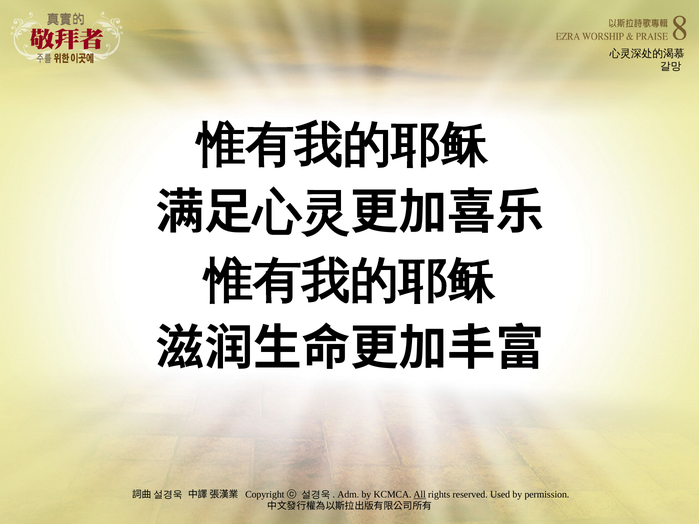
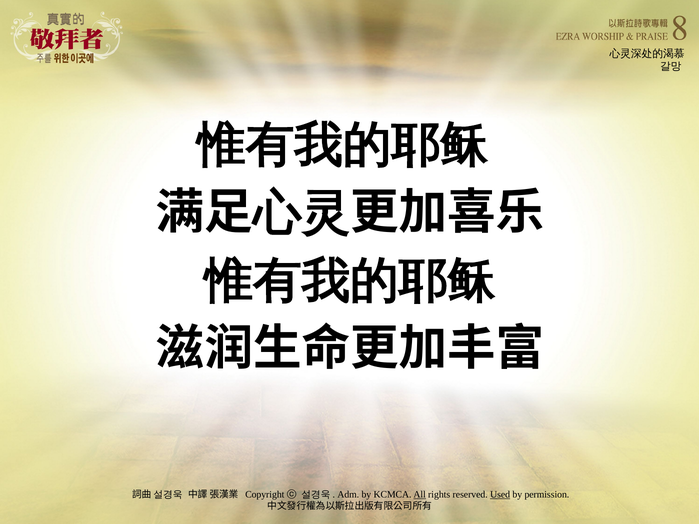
Used underline: none -> present
